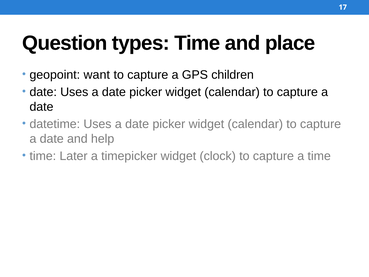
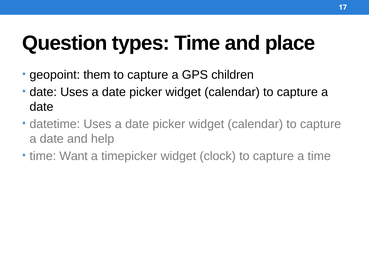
want: want -> them
Later: Later -> Want
